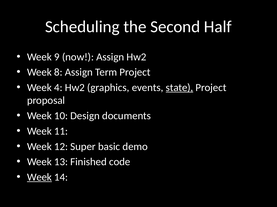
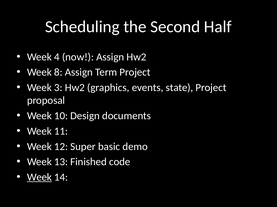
9: 9 -> 4
4: 4 -> 3
state underline: present -> none
